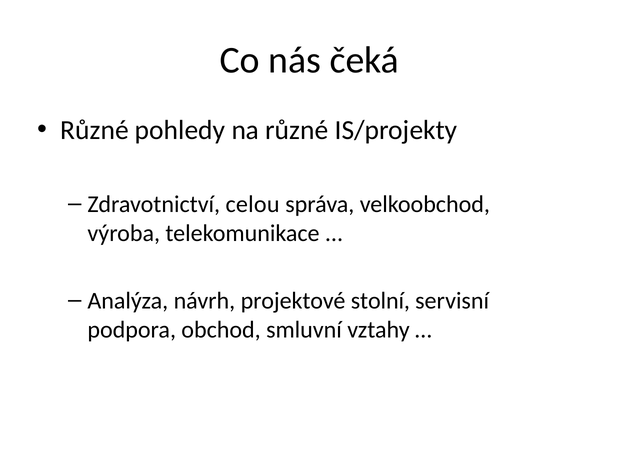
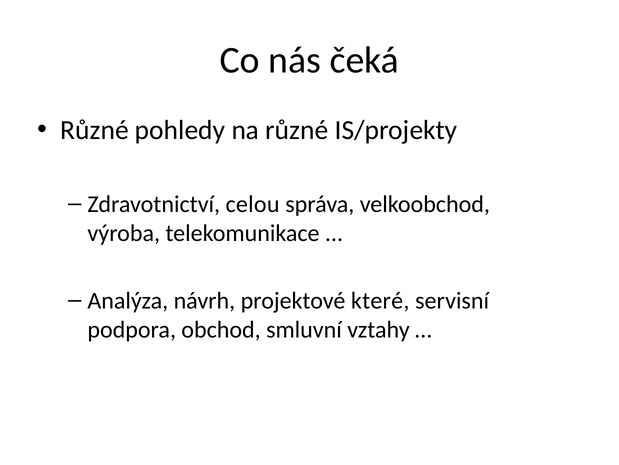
stolní: stolní -> které
